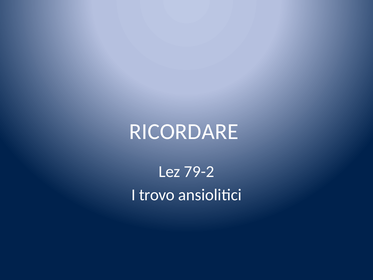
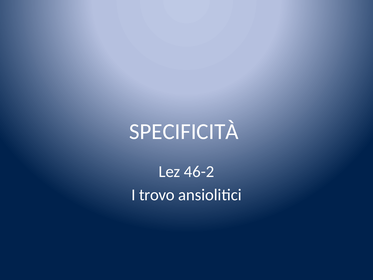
RICORDARE: RICORDARE -> SPECIFICITÀ
79-2: 79-2 -> 46-2
